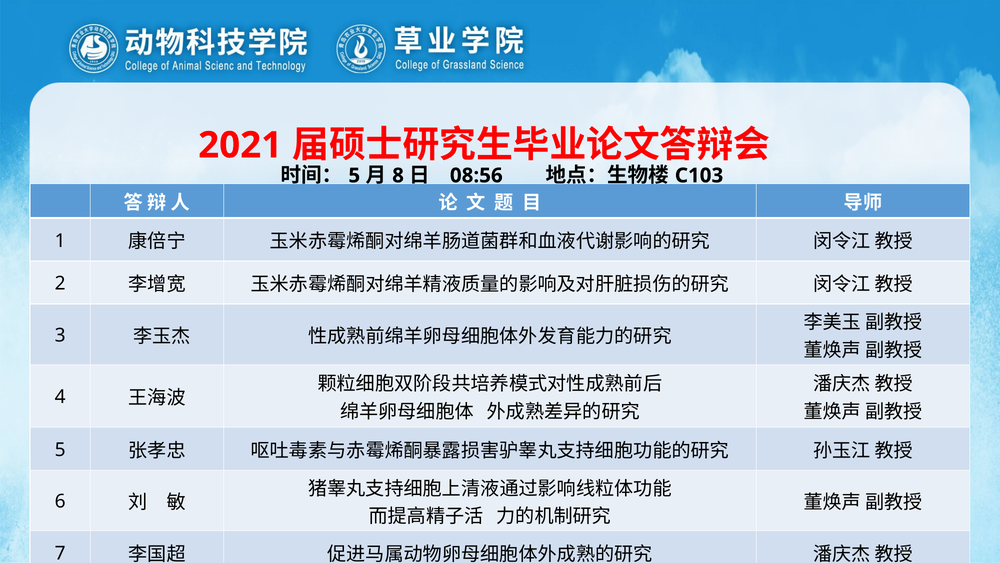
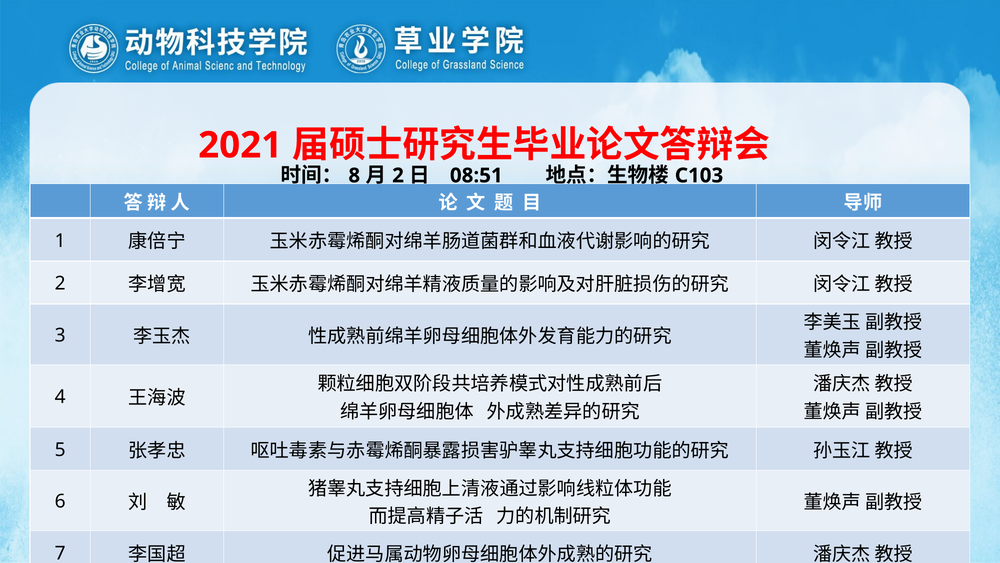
5 at (354, 175): 5 -> 8
8 at (398, 175): 8 -> 2
08:56: 08:56 -> 08:51
